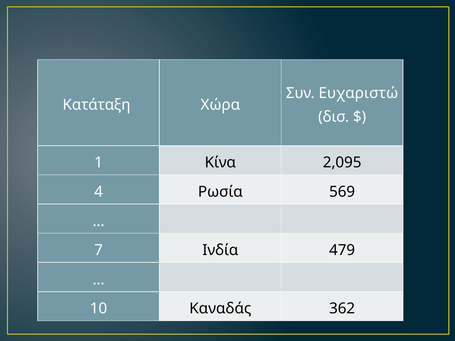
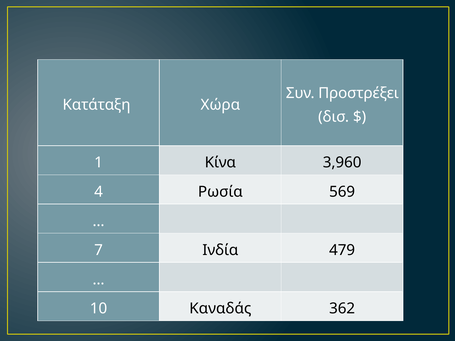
Ευχαριστώ: Ευχαριστώ -> Προστρέξει
2,095: 2,095 -> 3,960
